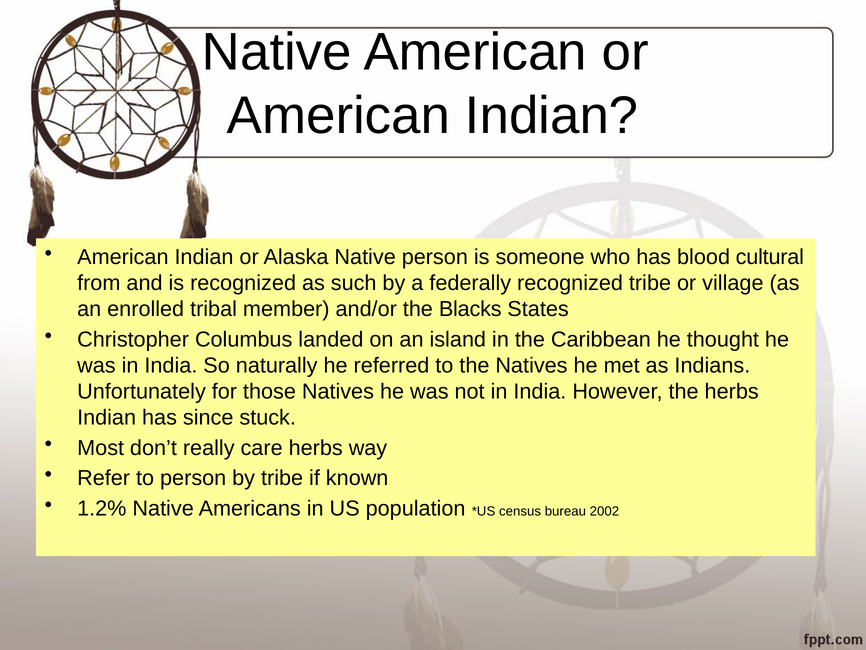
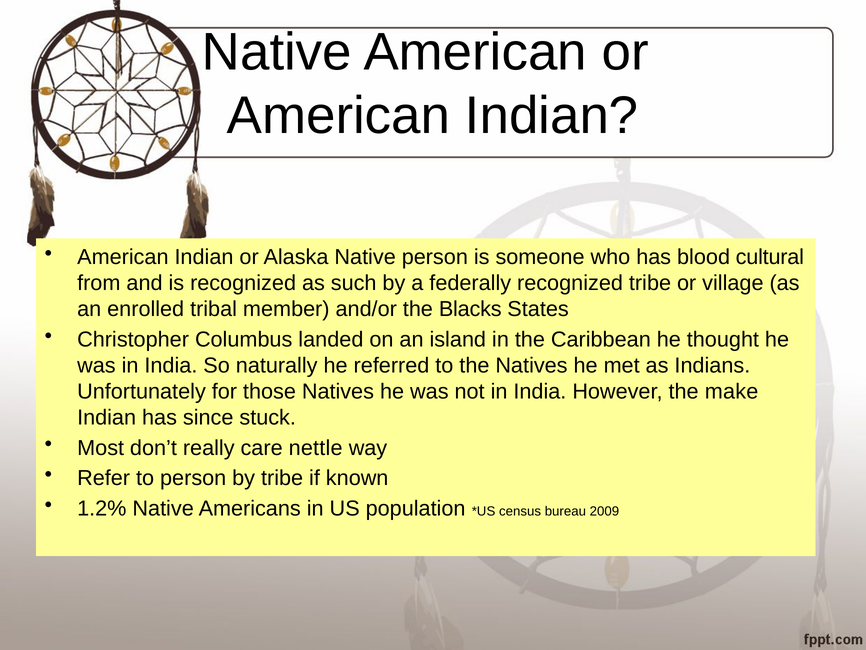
the herbs: herbs -> make
care herbs: herbs -> nettle
2002: 2002 -> 2009
